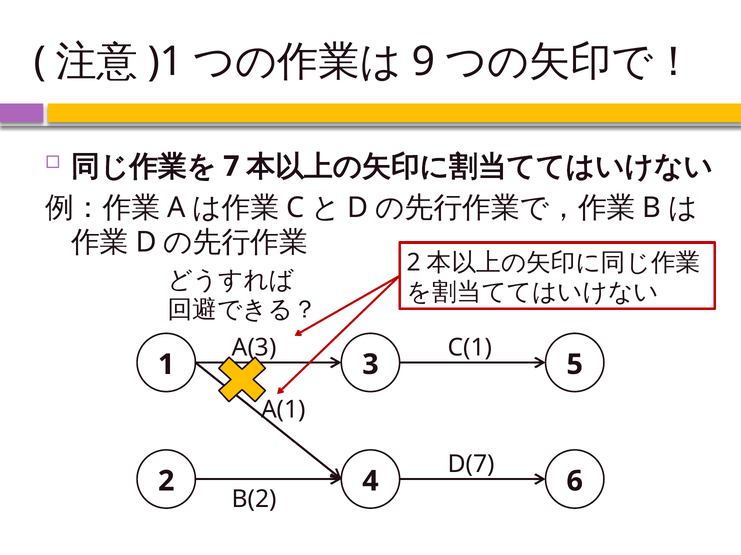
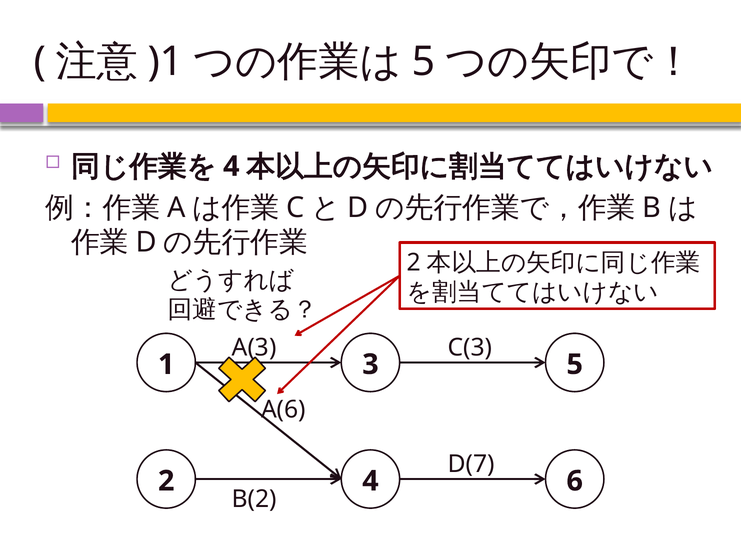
9 at (423, 62): 9 -> 5
7 at (231, 167): 7 -> 4
C(1: C(1 -> C(3
A(1: A(1 -> A(6
